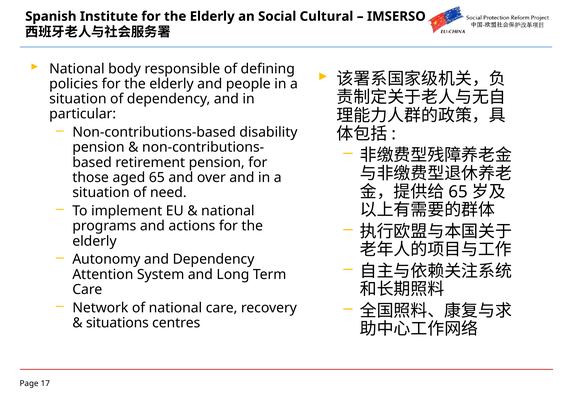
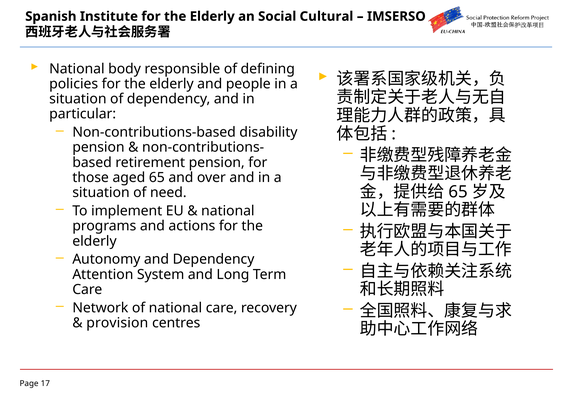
situations: situations -> provision
